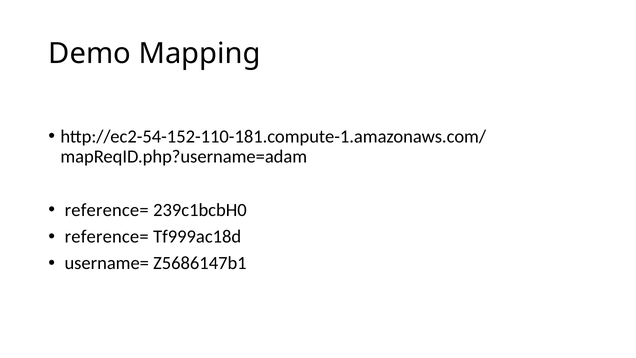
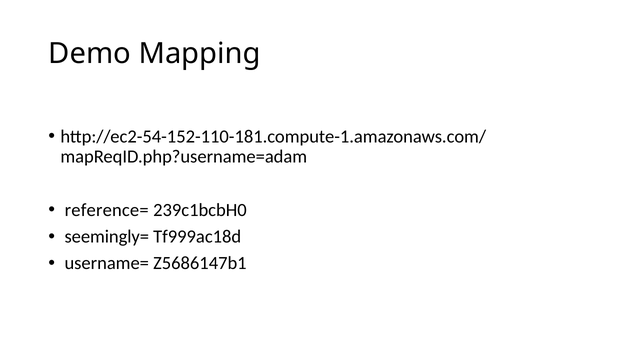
reference= at (107, 236): reference= -> seemingly=
